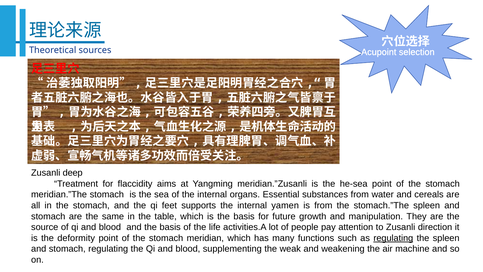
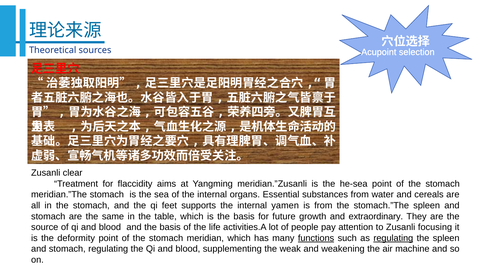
deep: deep -> clear
manipulation: manipulation -> extraordinary
direction: direction -> focusing
functions underline: none -> present
